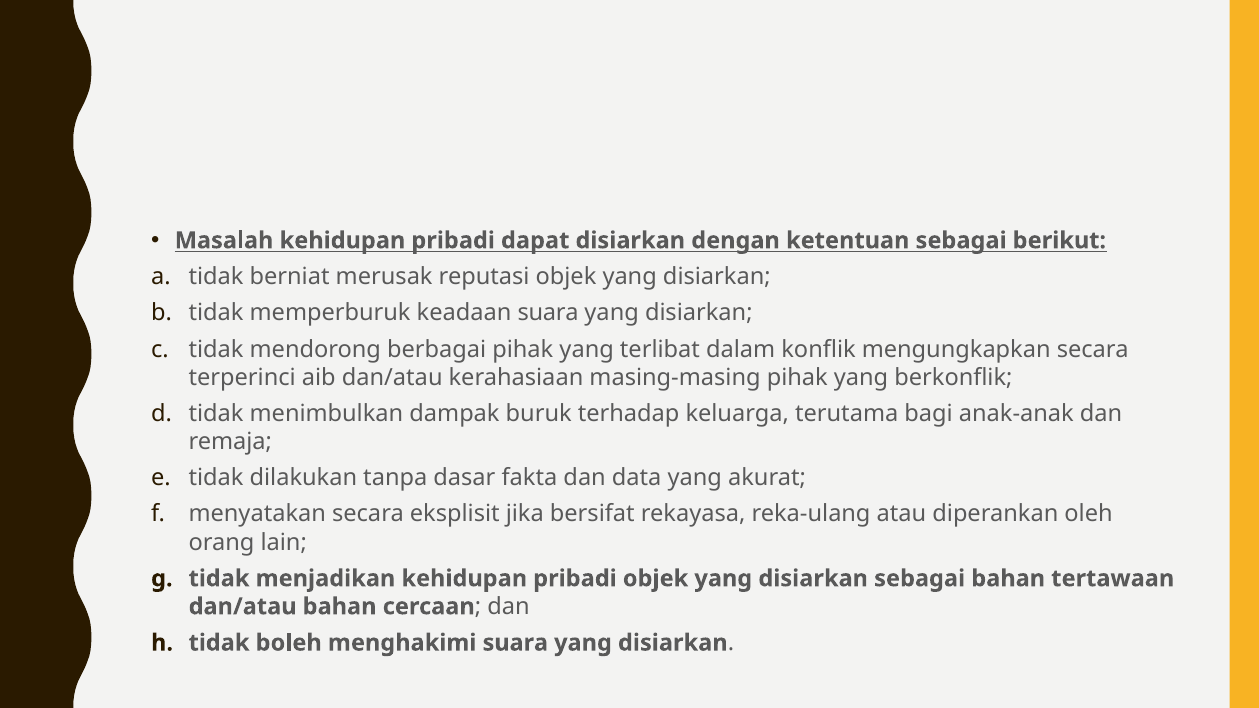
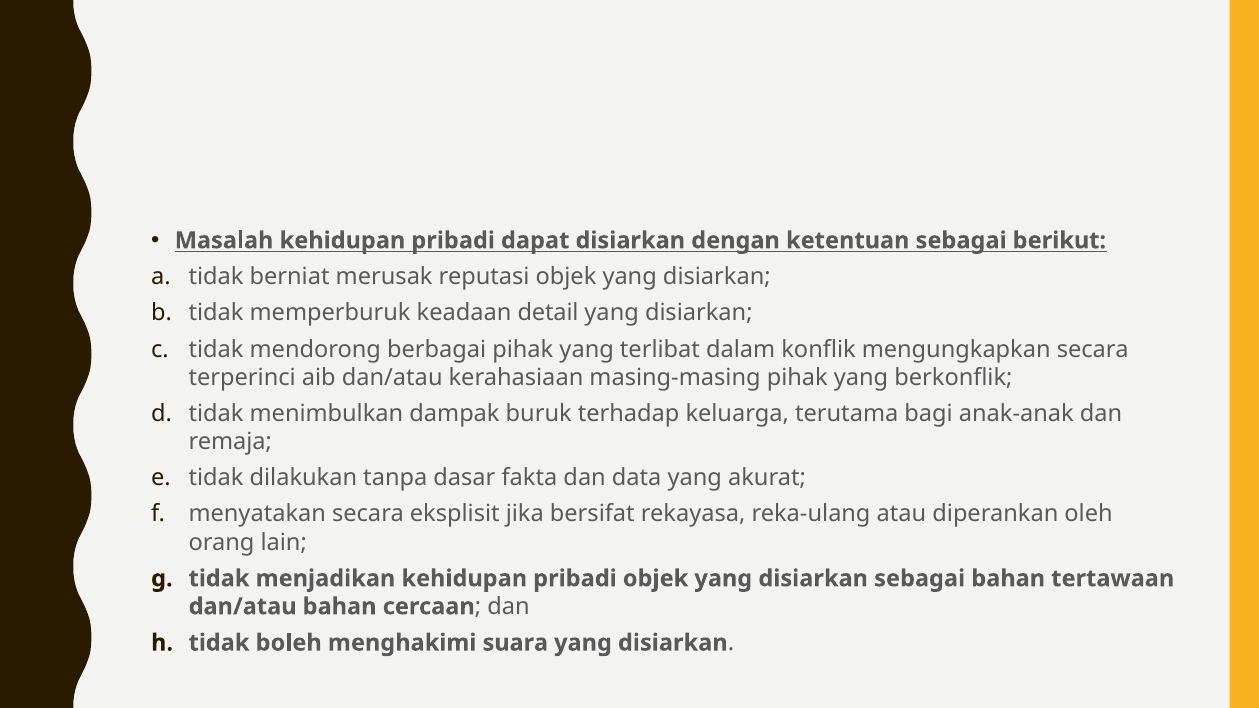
keadaan suara: suara -> detail
